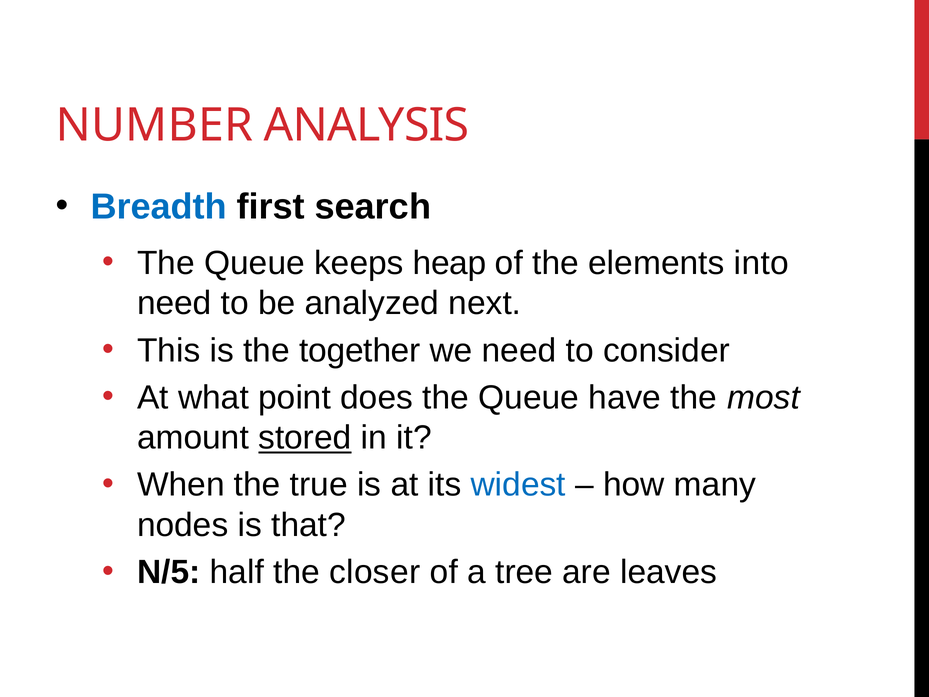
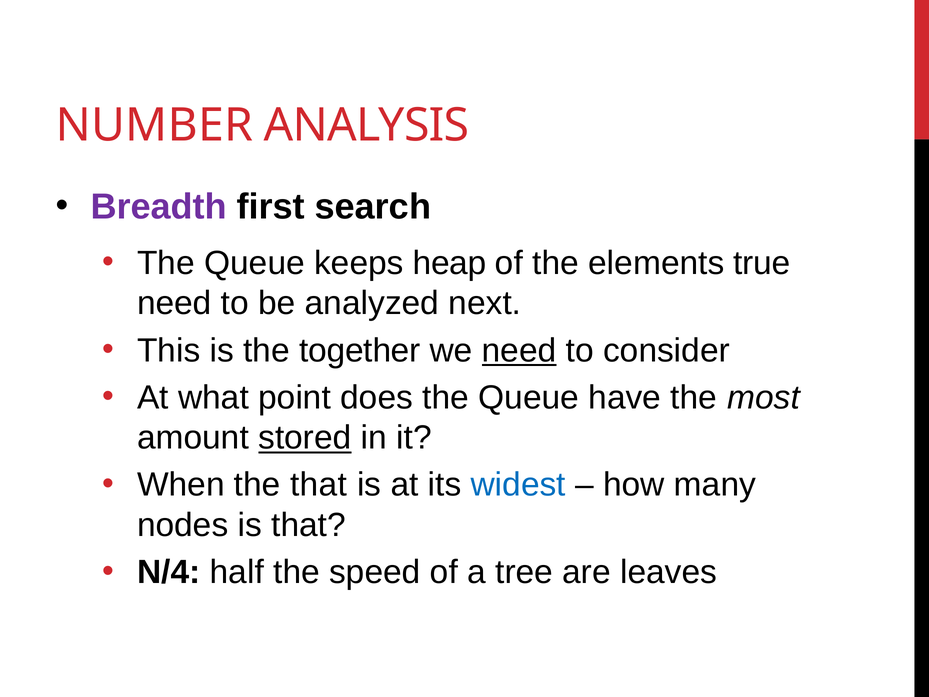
Breadth colour: blue -> purple
into: into -> true
need at (519, 350) underline: none -> present
the true: true -> that
N/5: N/5 -> N/4
closer: closer -> speed
